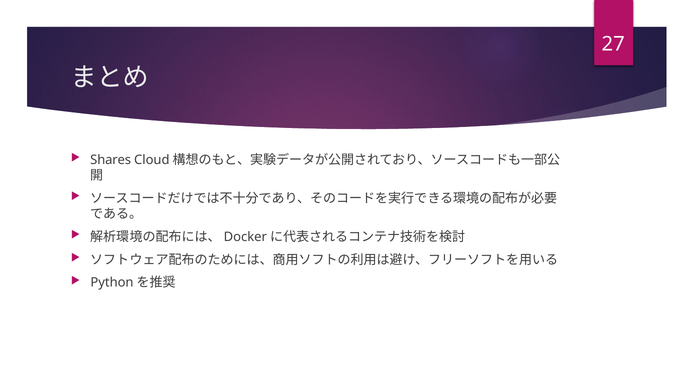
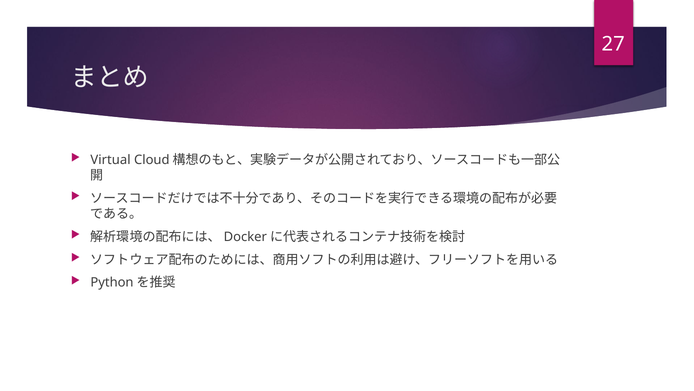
Shares: Shares -> Virtual
